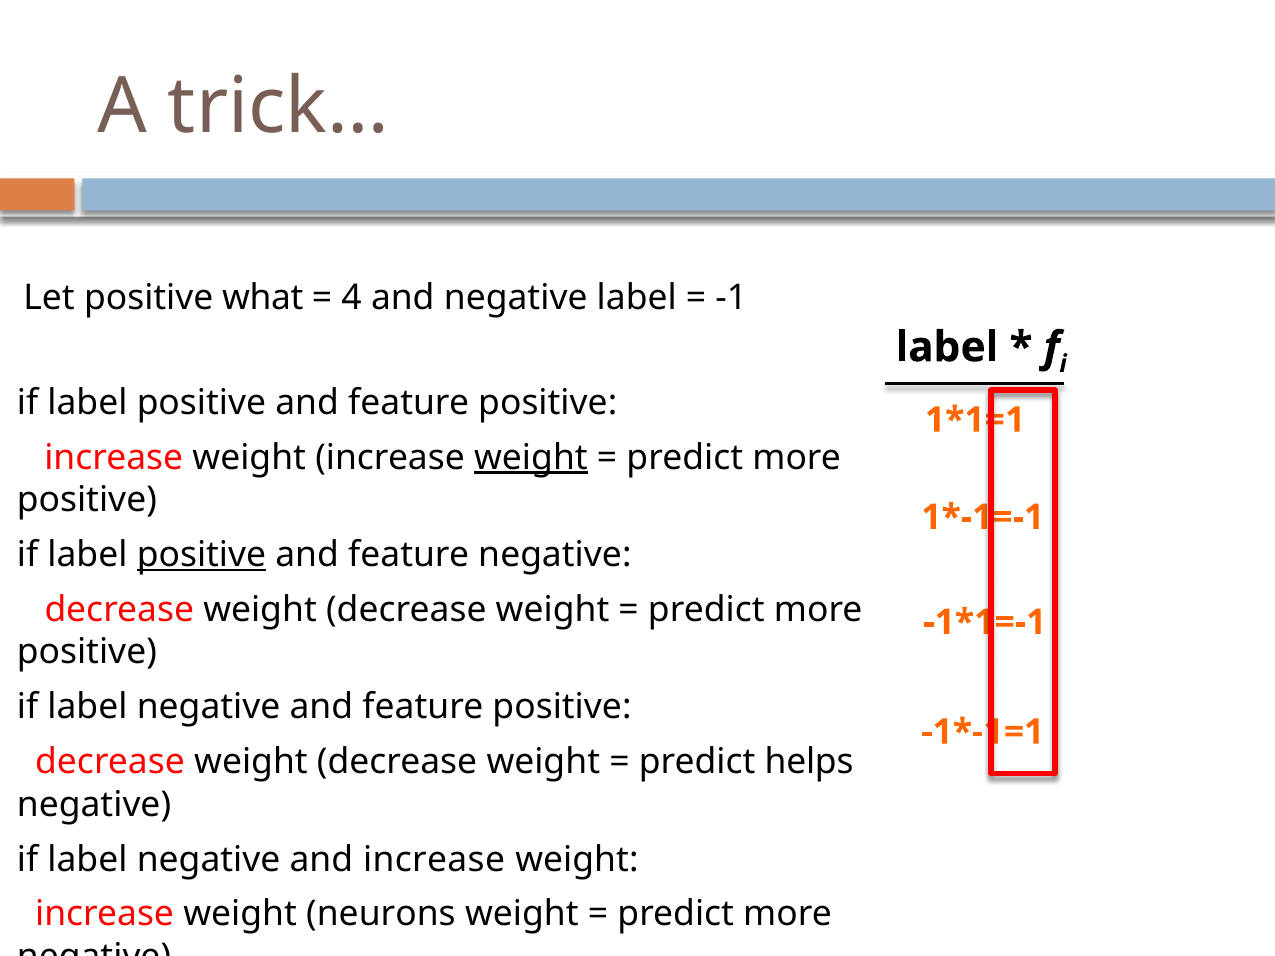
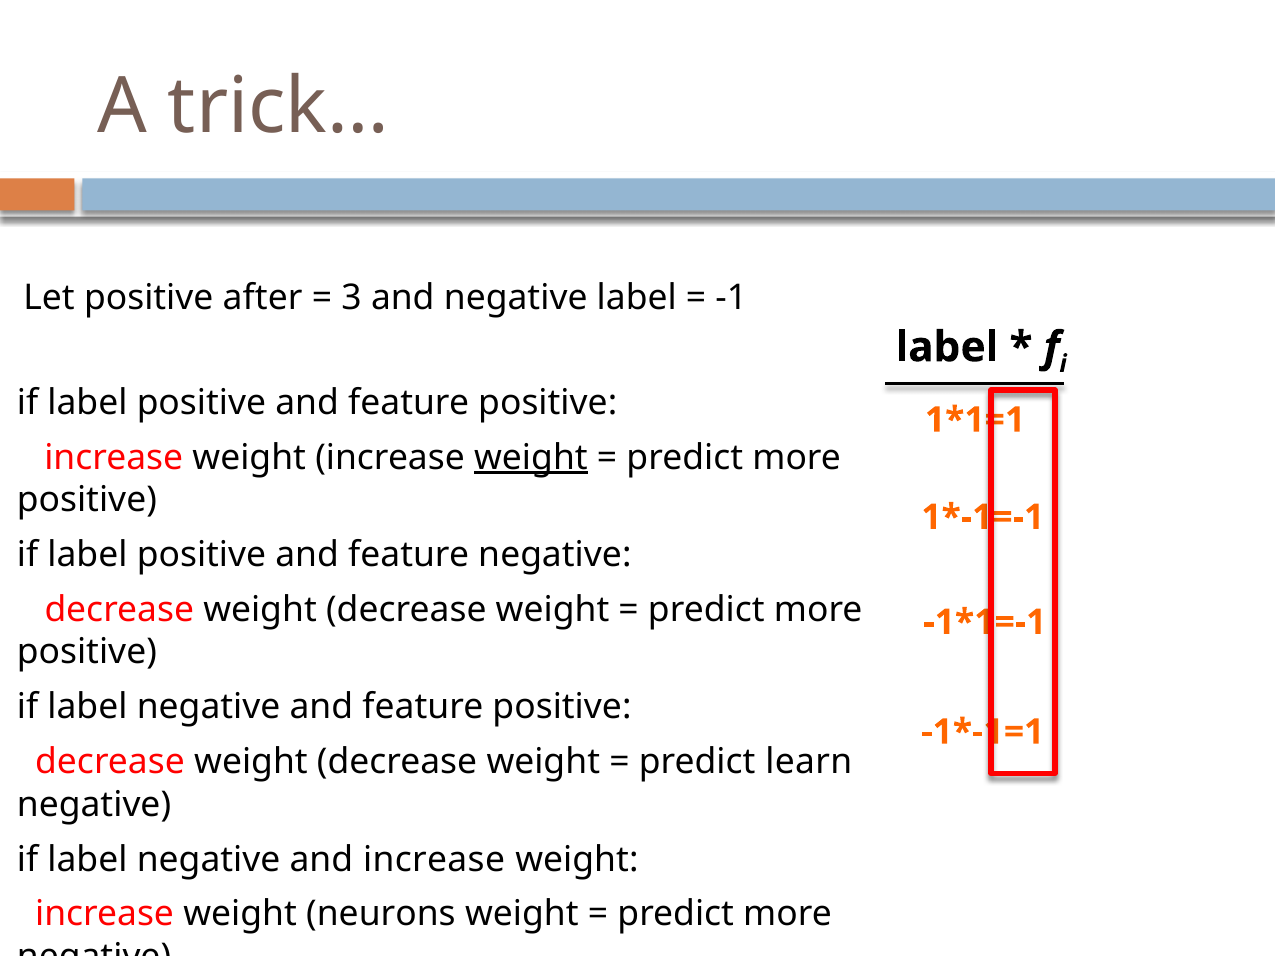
what: what -> after
4: 4 -> 3
positive at (201, 555) underline: present -> none
helps: helps -> learn
